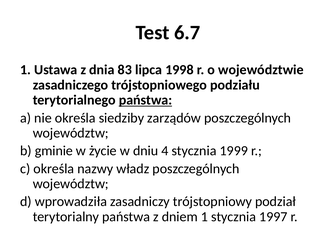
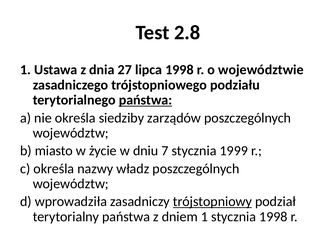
6.7: 6.7 -> 2.8
83: 83 -> 27
gminie: gminie -> miasto
4: 4 -> 7
trójstopniowy underline: none -> present
stycznia 1997: 1997 -> 1998
